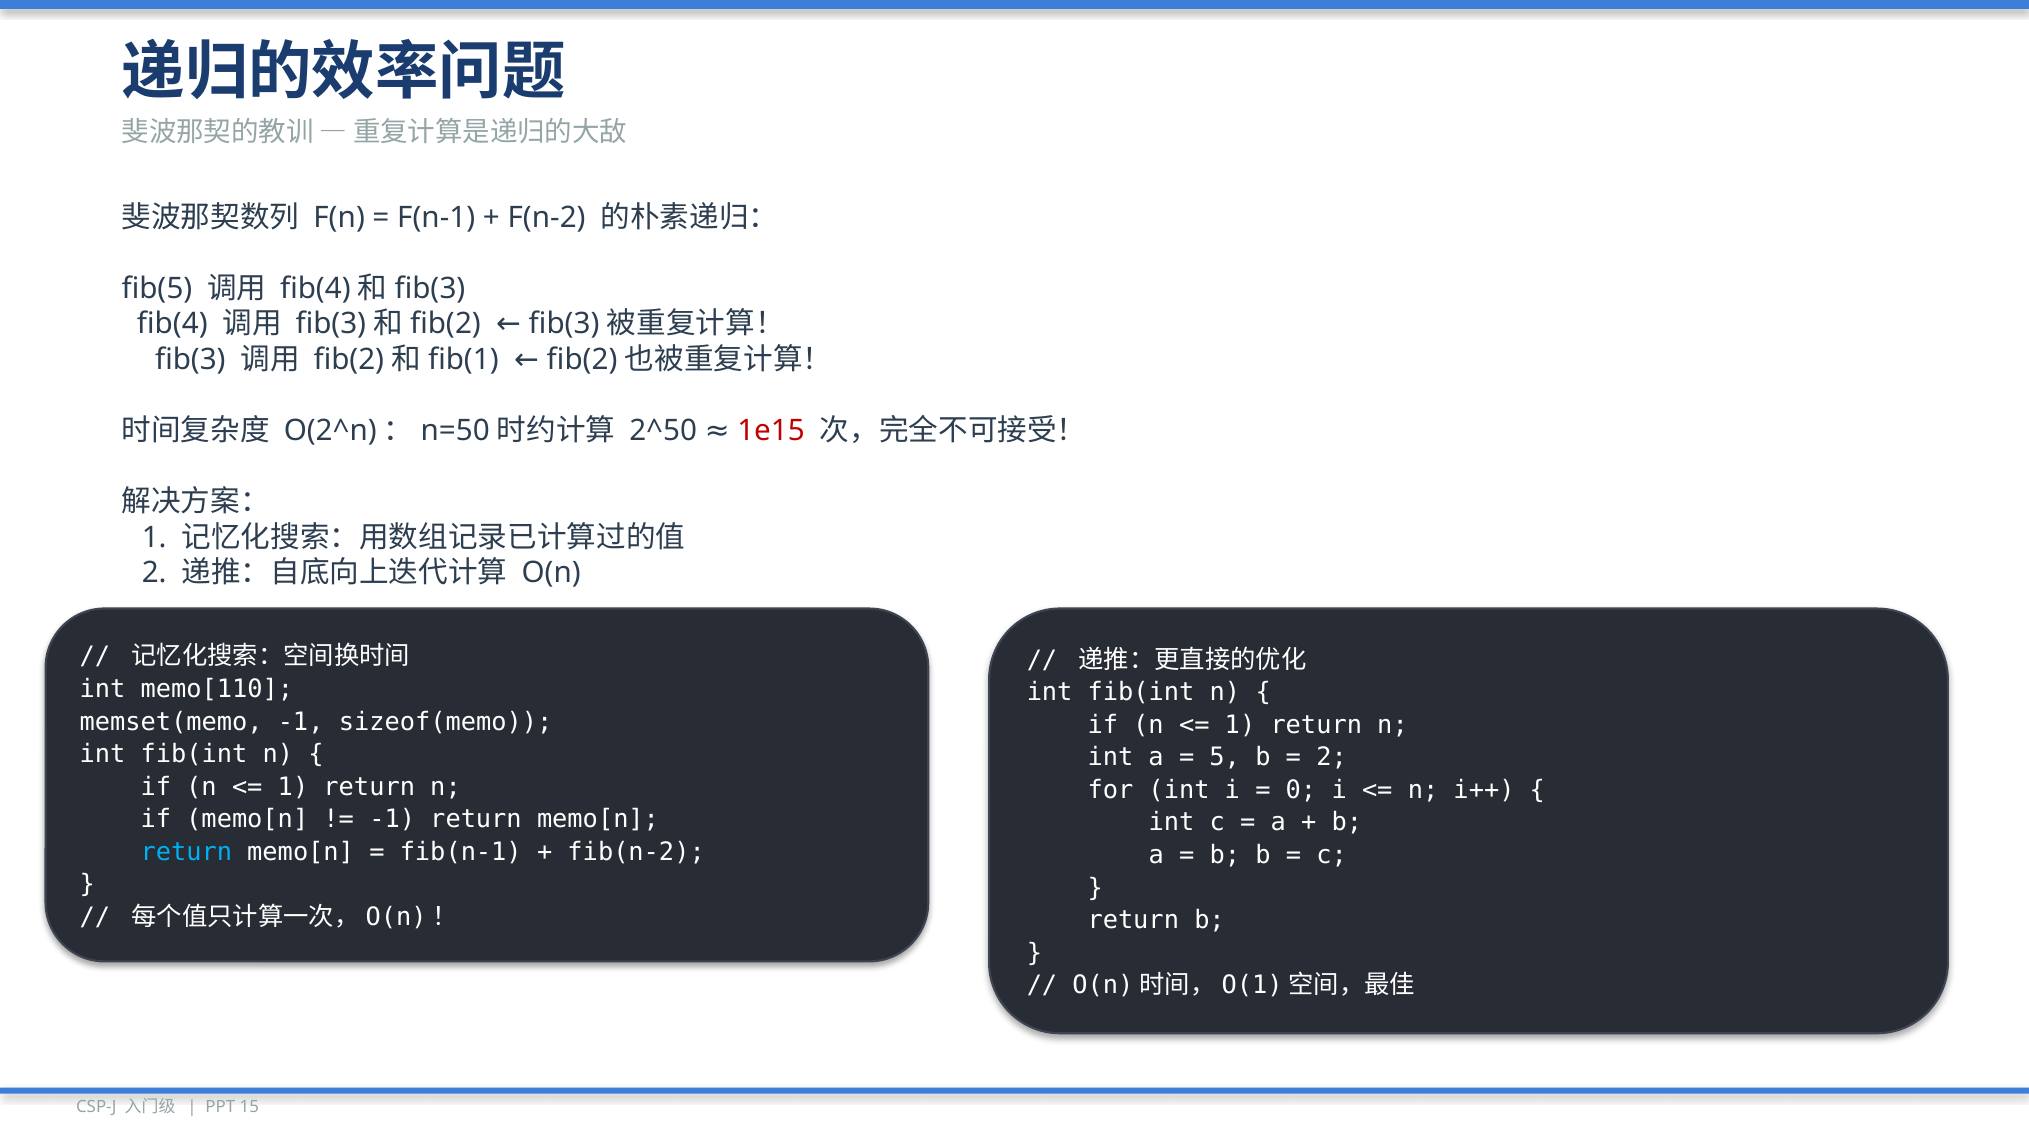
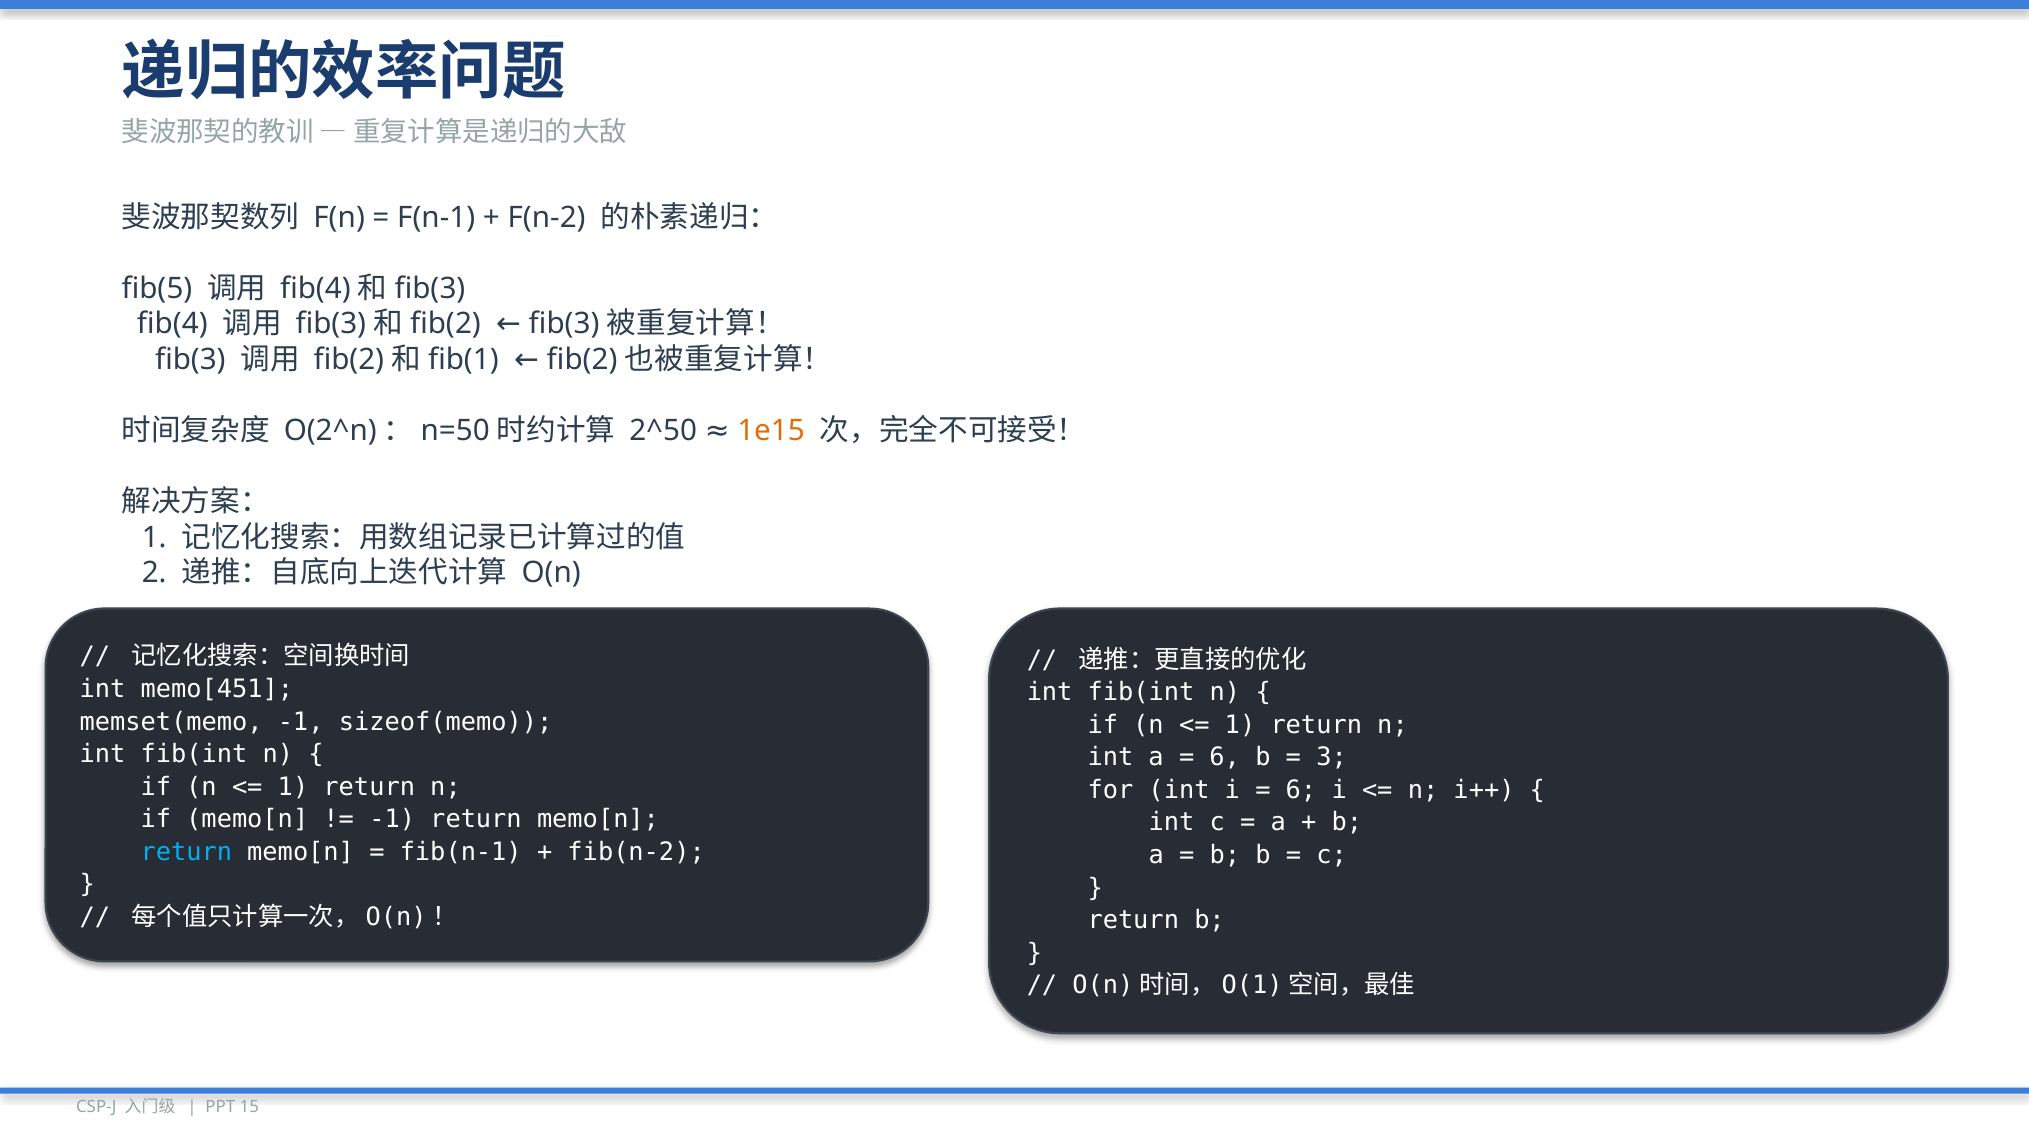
1e15 colour: red -> orange
memo[110: memo[110 -> memo[451
5 at (1225, 758): 5 -> 6
2 at (1332, 758): 2 -> 3
0 at (1301, 790): 0 -> 6
